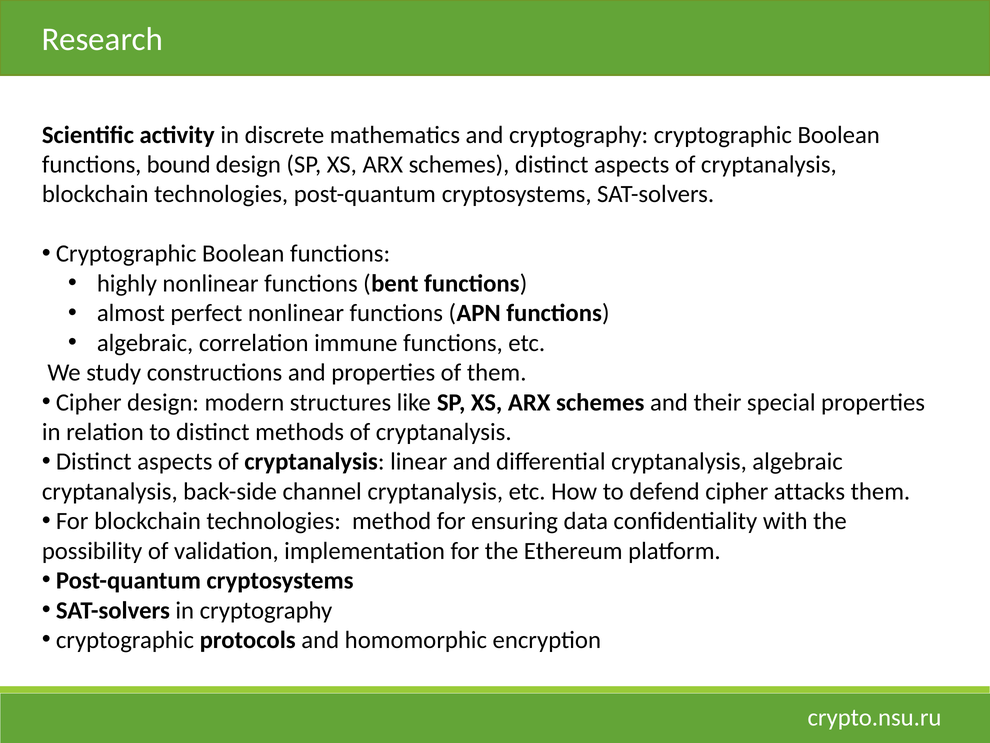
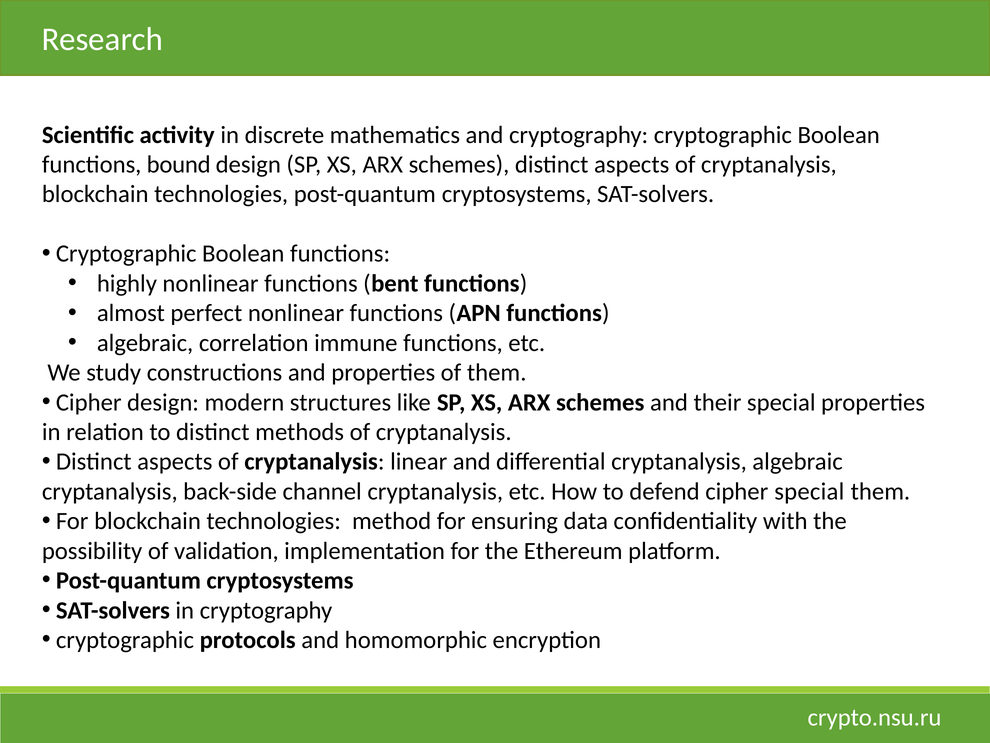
cipher attacks: attacks -> special
